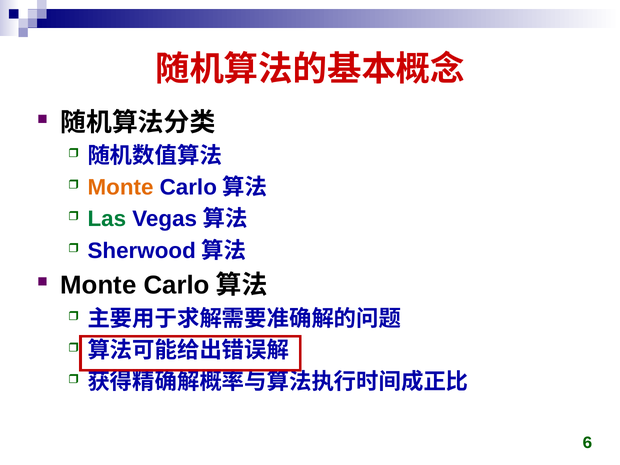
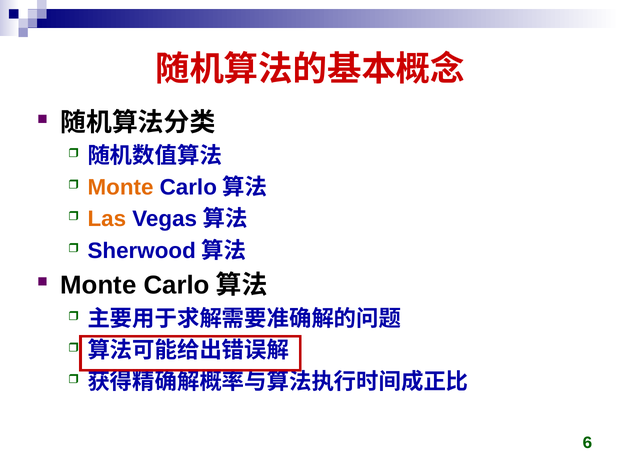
Las colour: green -> orange
